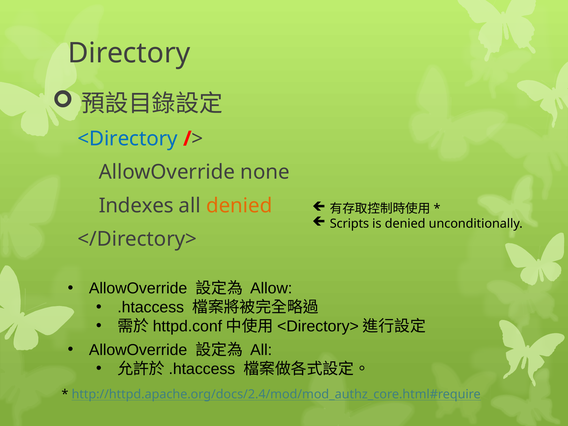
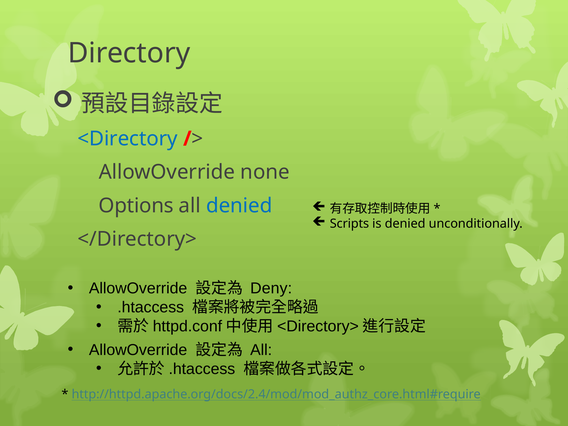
Indexes: Indexes -> Options
denied at (239, 206) colour: orange -> blue
Allow: Allow -> Deny
